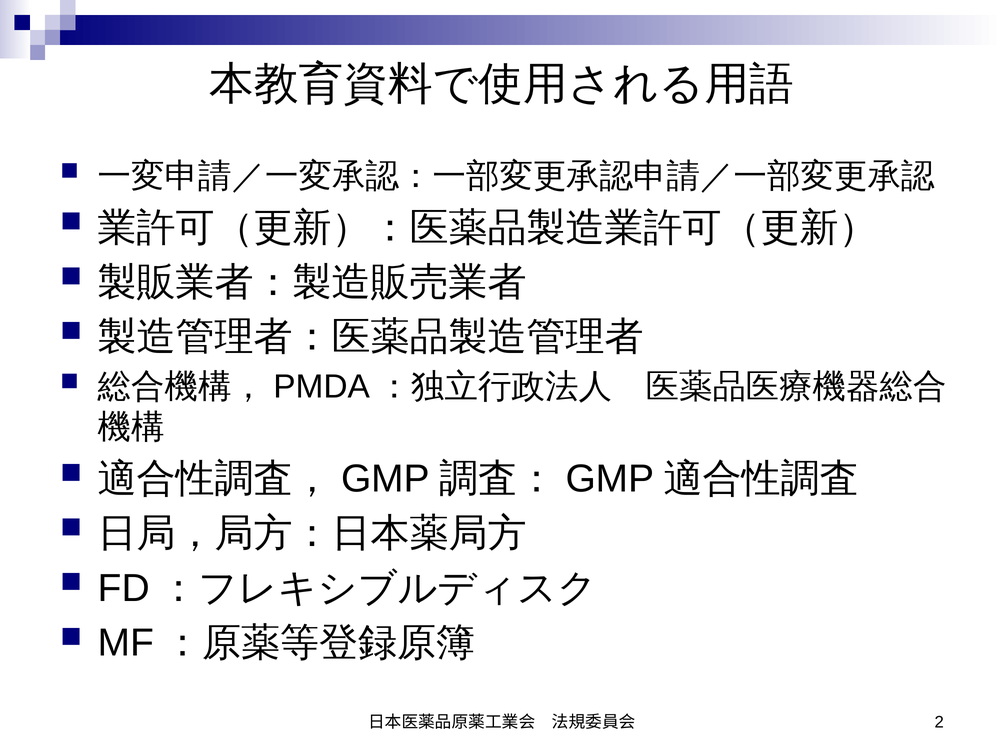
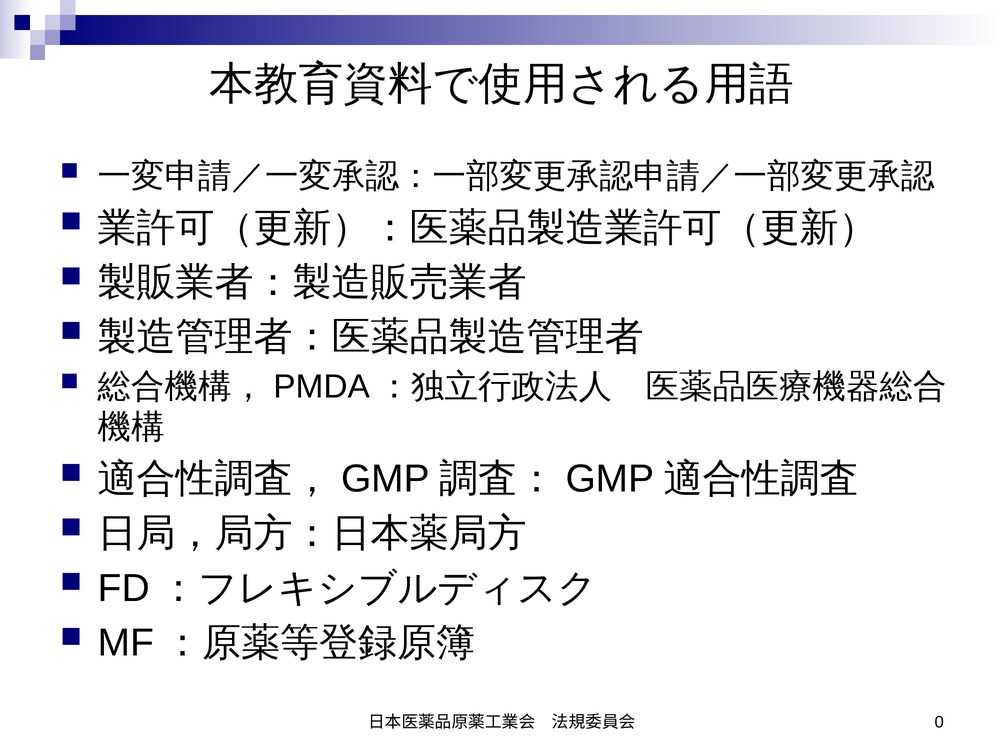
2: 2 -> 0
